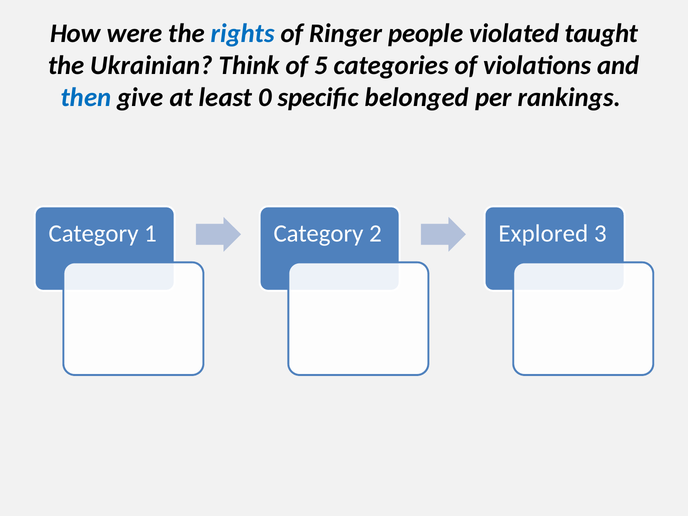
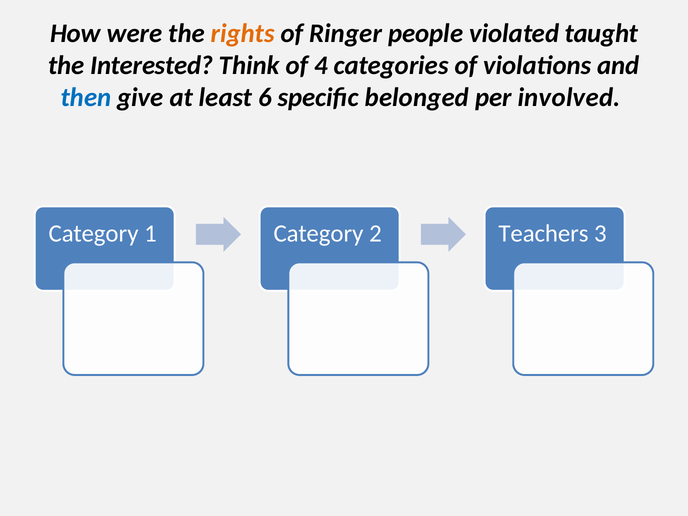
rights colour: blue -> orange
Ukrainian: Ukrainian -> Interested
5: 5 -> 4
0: 0 -> 6
rankings: rankings -> involved
Explored: Explored -> Teachers
